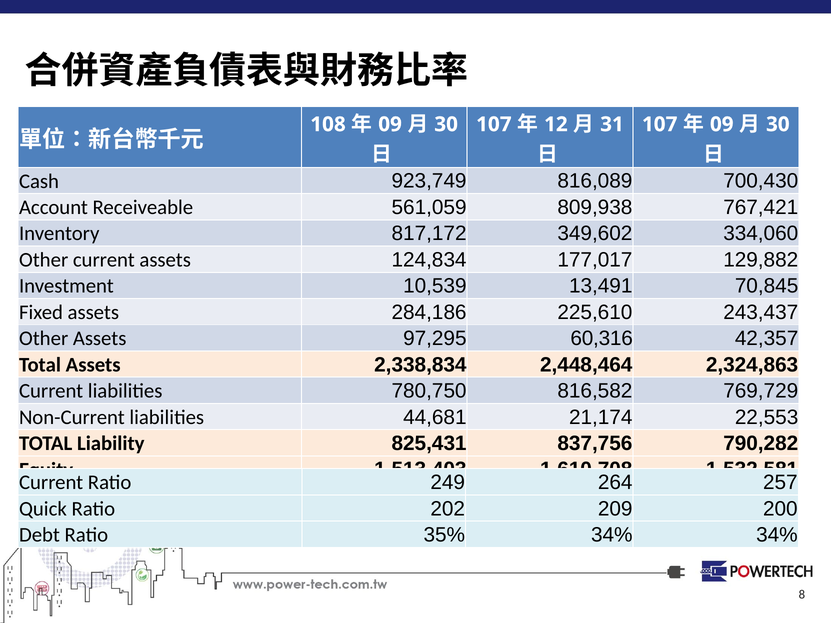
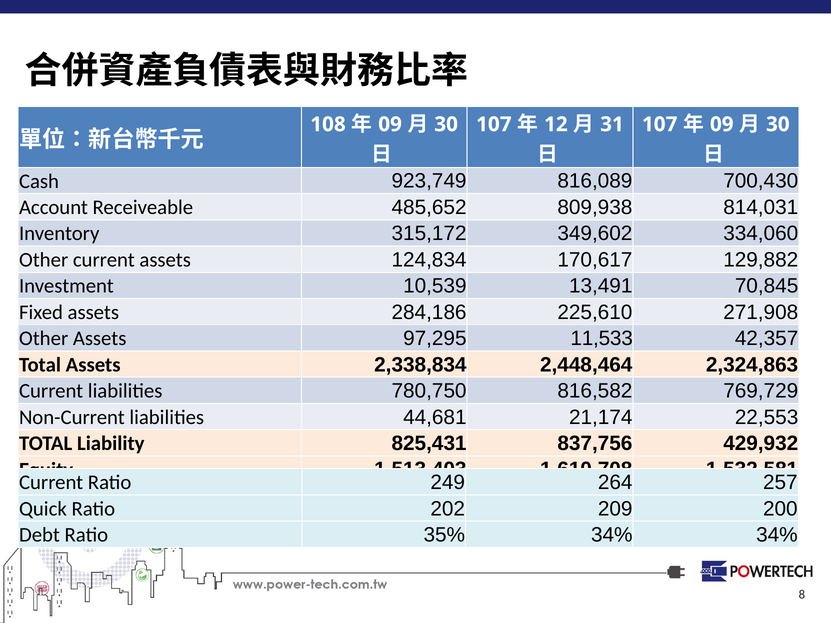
561,059: 561,059 -> 485,652
767,421: 767,421 -> 814,031
817,172: 817,172 -> 315,172
177,017: 177,017 -> 170,617
243,437: 243,437 -> 271,908
60,316: 60,316 -> 11,533
790,282: 790,282 -> 429,932
